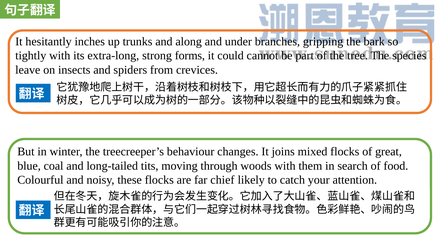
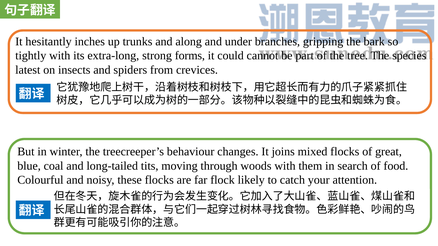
leave: leave -> latest
chief: chief -> flock
